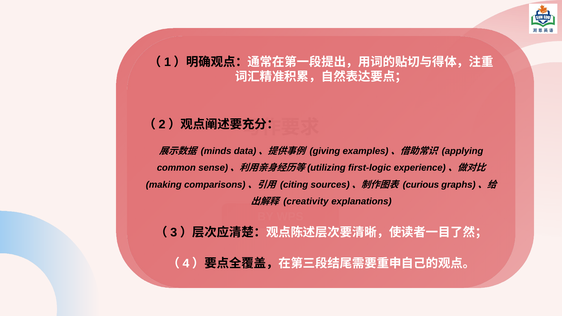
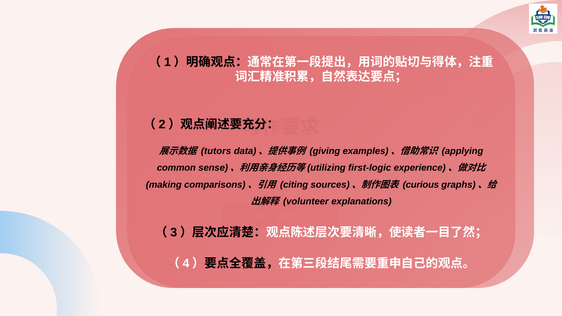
minds: minds -> tutors
creativity: creativity -> volunteer
